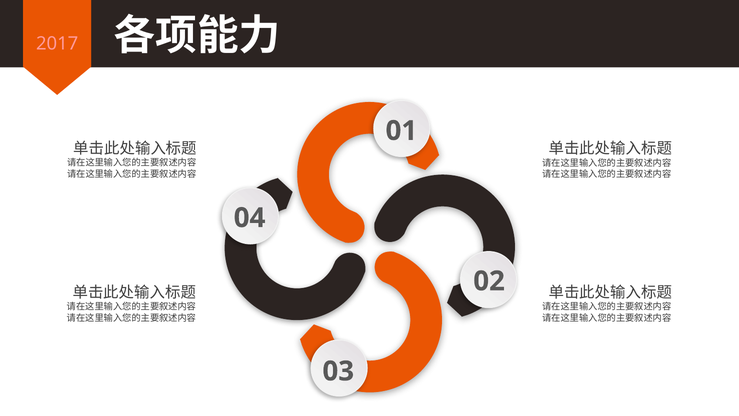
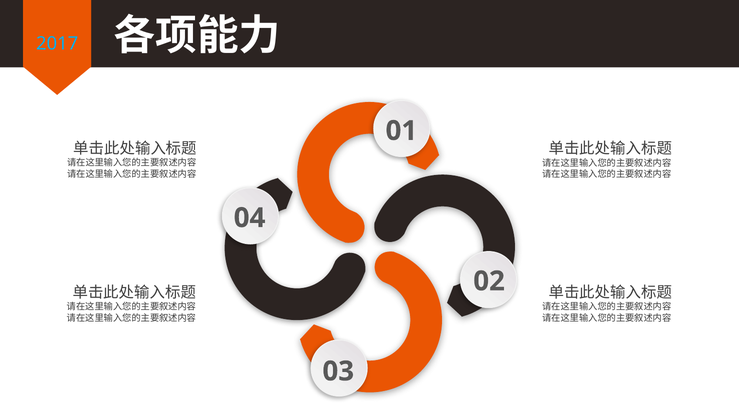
2017 colour: pink -> light blue
